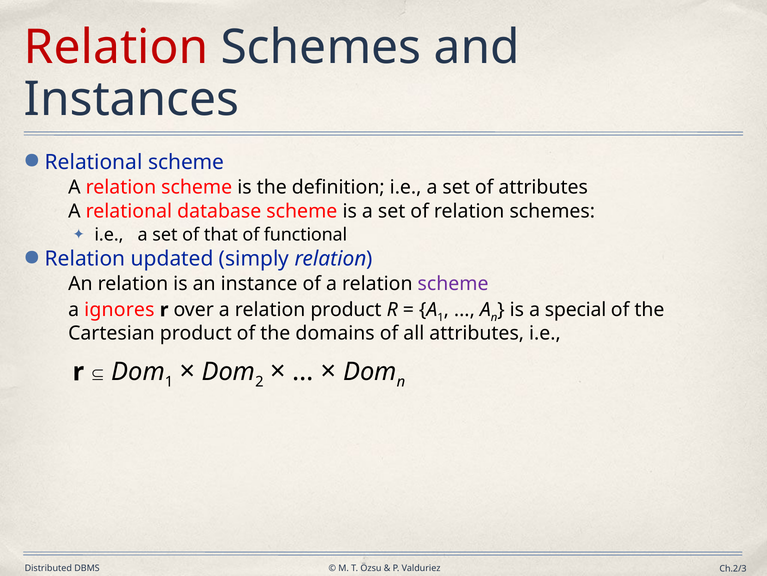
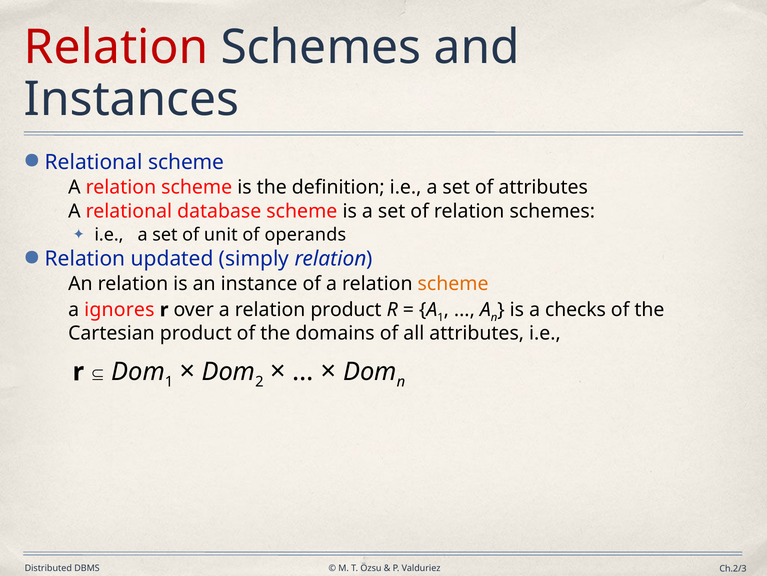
that: that -> unit
functional: functional -> operands
scheme at (453, 284) colour: purple -> orange
special: special -> checks
